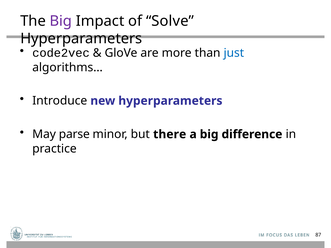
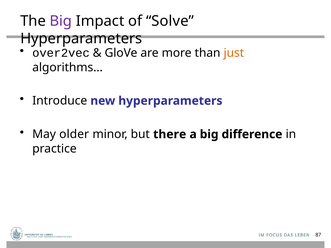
code2vec: code2vec -> over2vec
just colour: blue -> orange
parse: parse -> older
